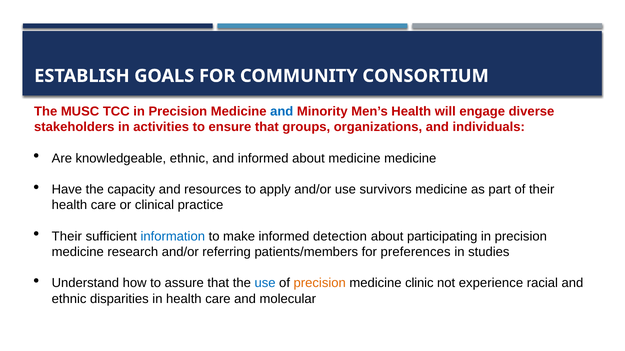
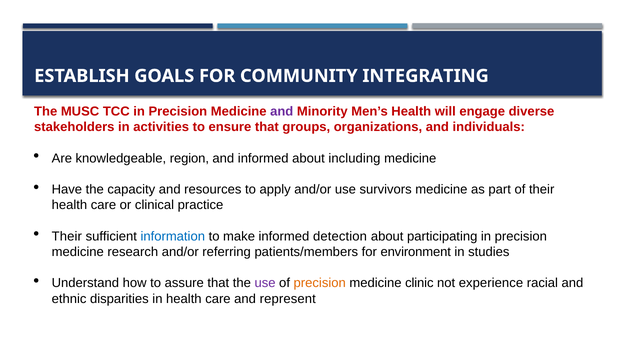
CONSORTIUM: CONSORTIUM -> INTEGRATING
and at (282, 112) colour: blue -> purple
knowledgeable ethnic: ethnic -> region
about medicine: medicine -> including
preferences: preferences -> environment
use at (265, 284) colour: blue -> purple
molecular: molecular -> represent
